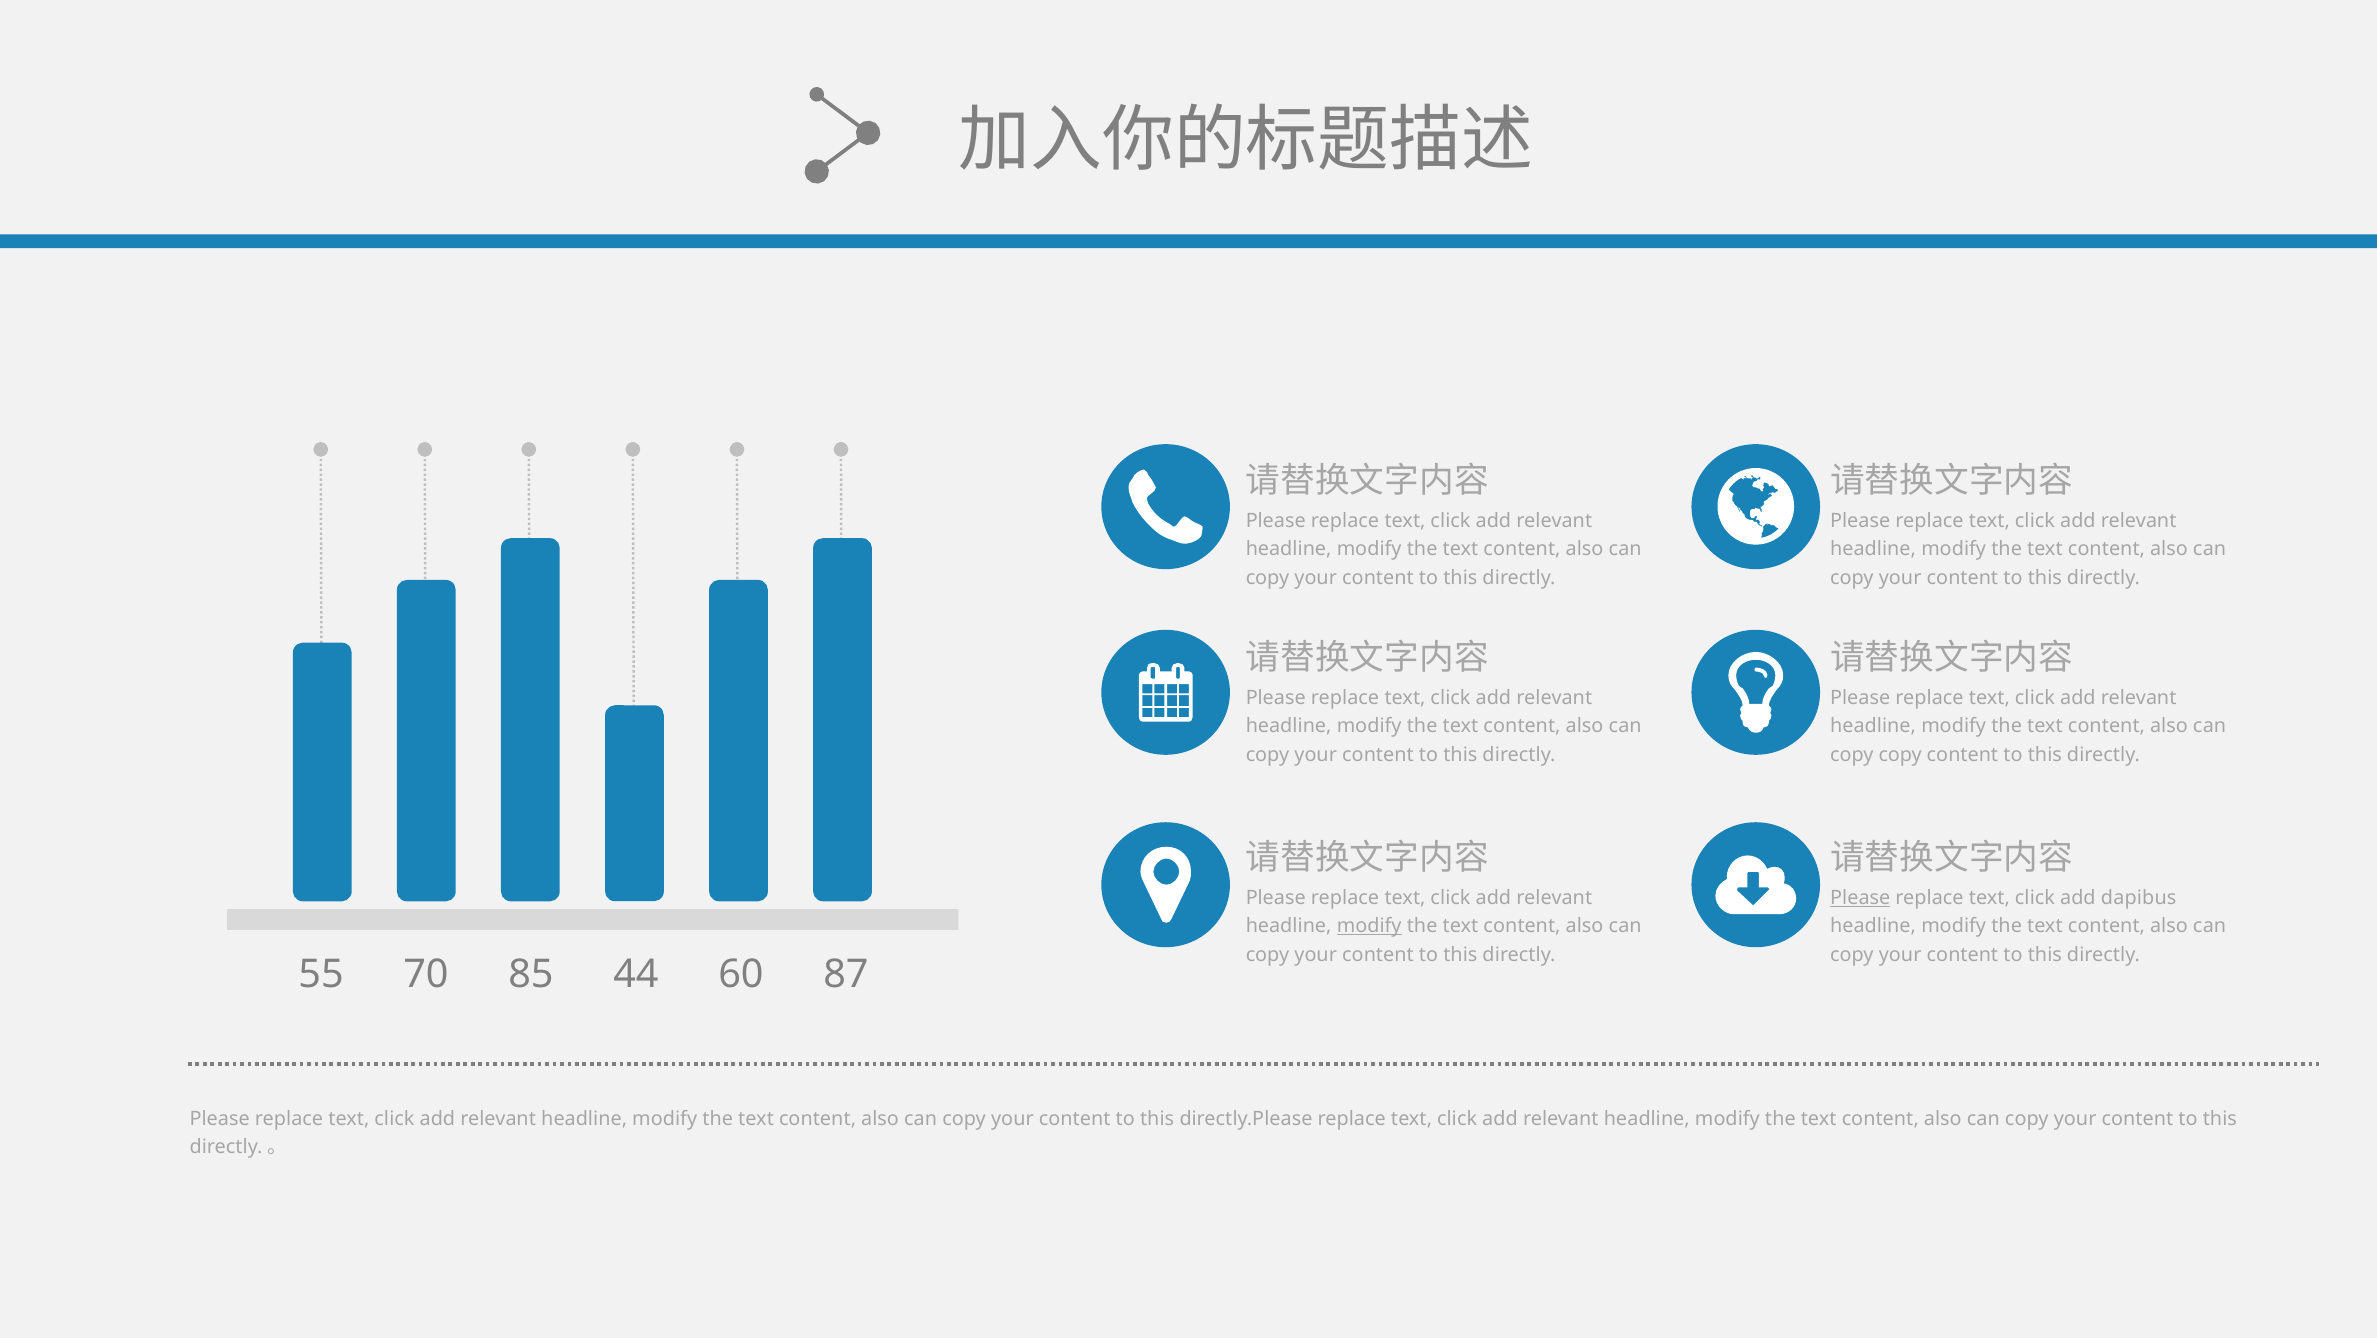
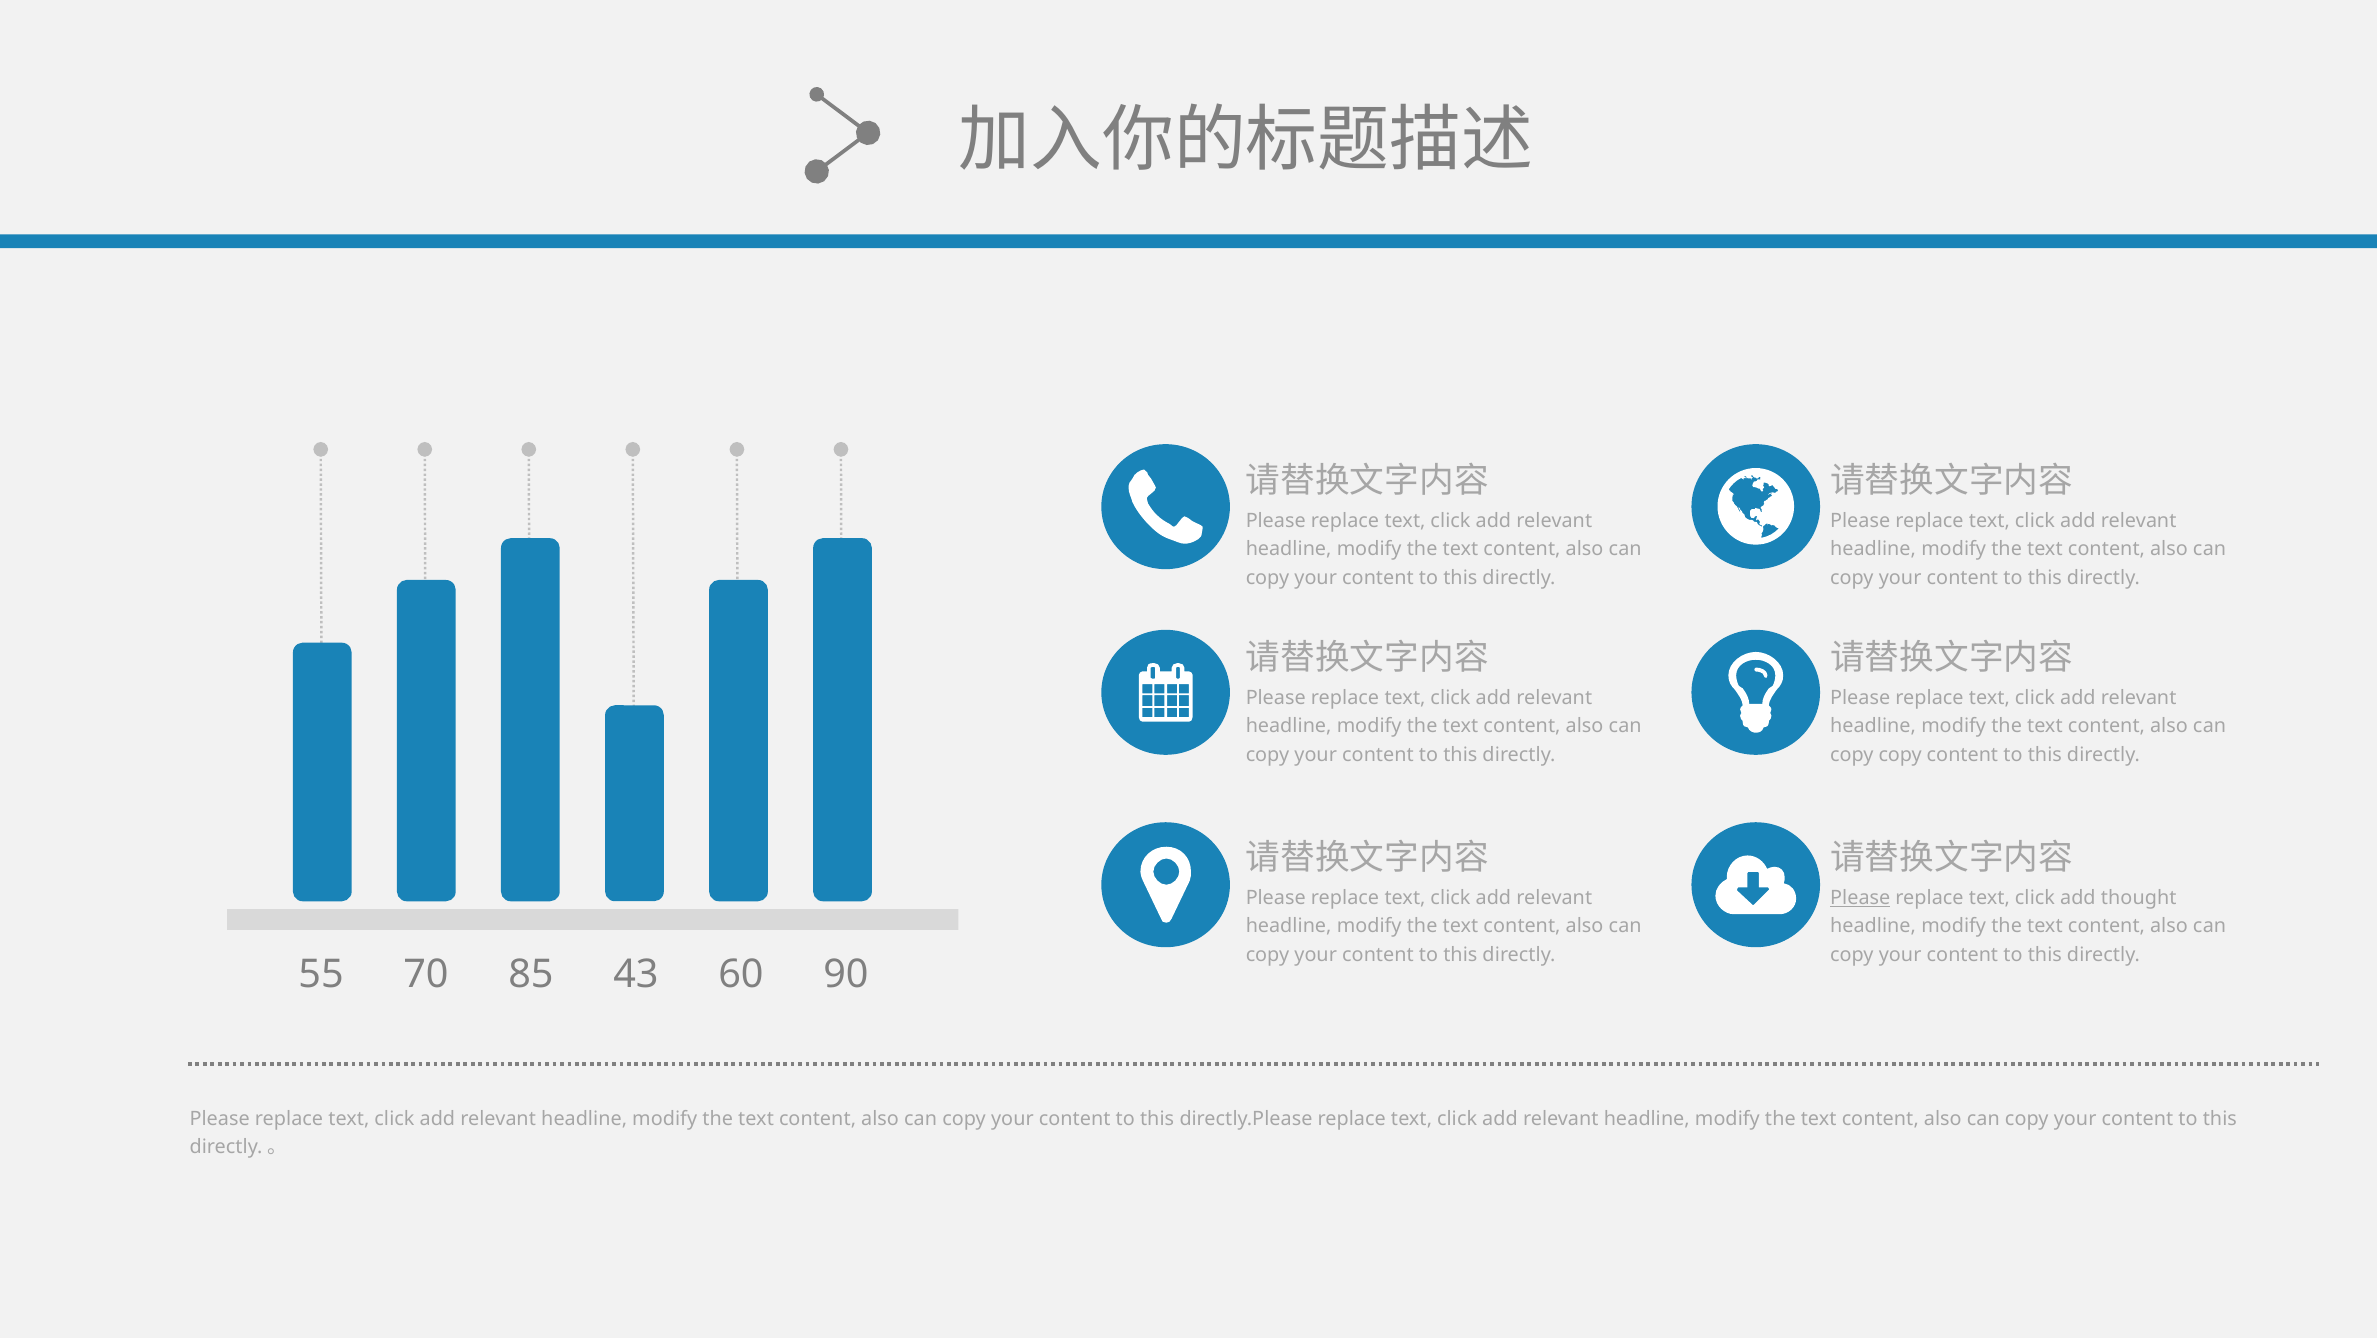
dapibus: dapibus -> thought
modify at (1369, 926) underline: present -> none
44: 44 -> 43
87: 87 -> 90
